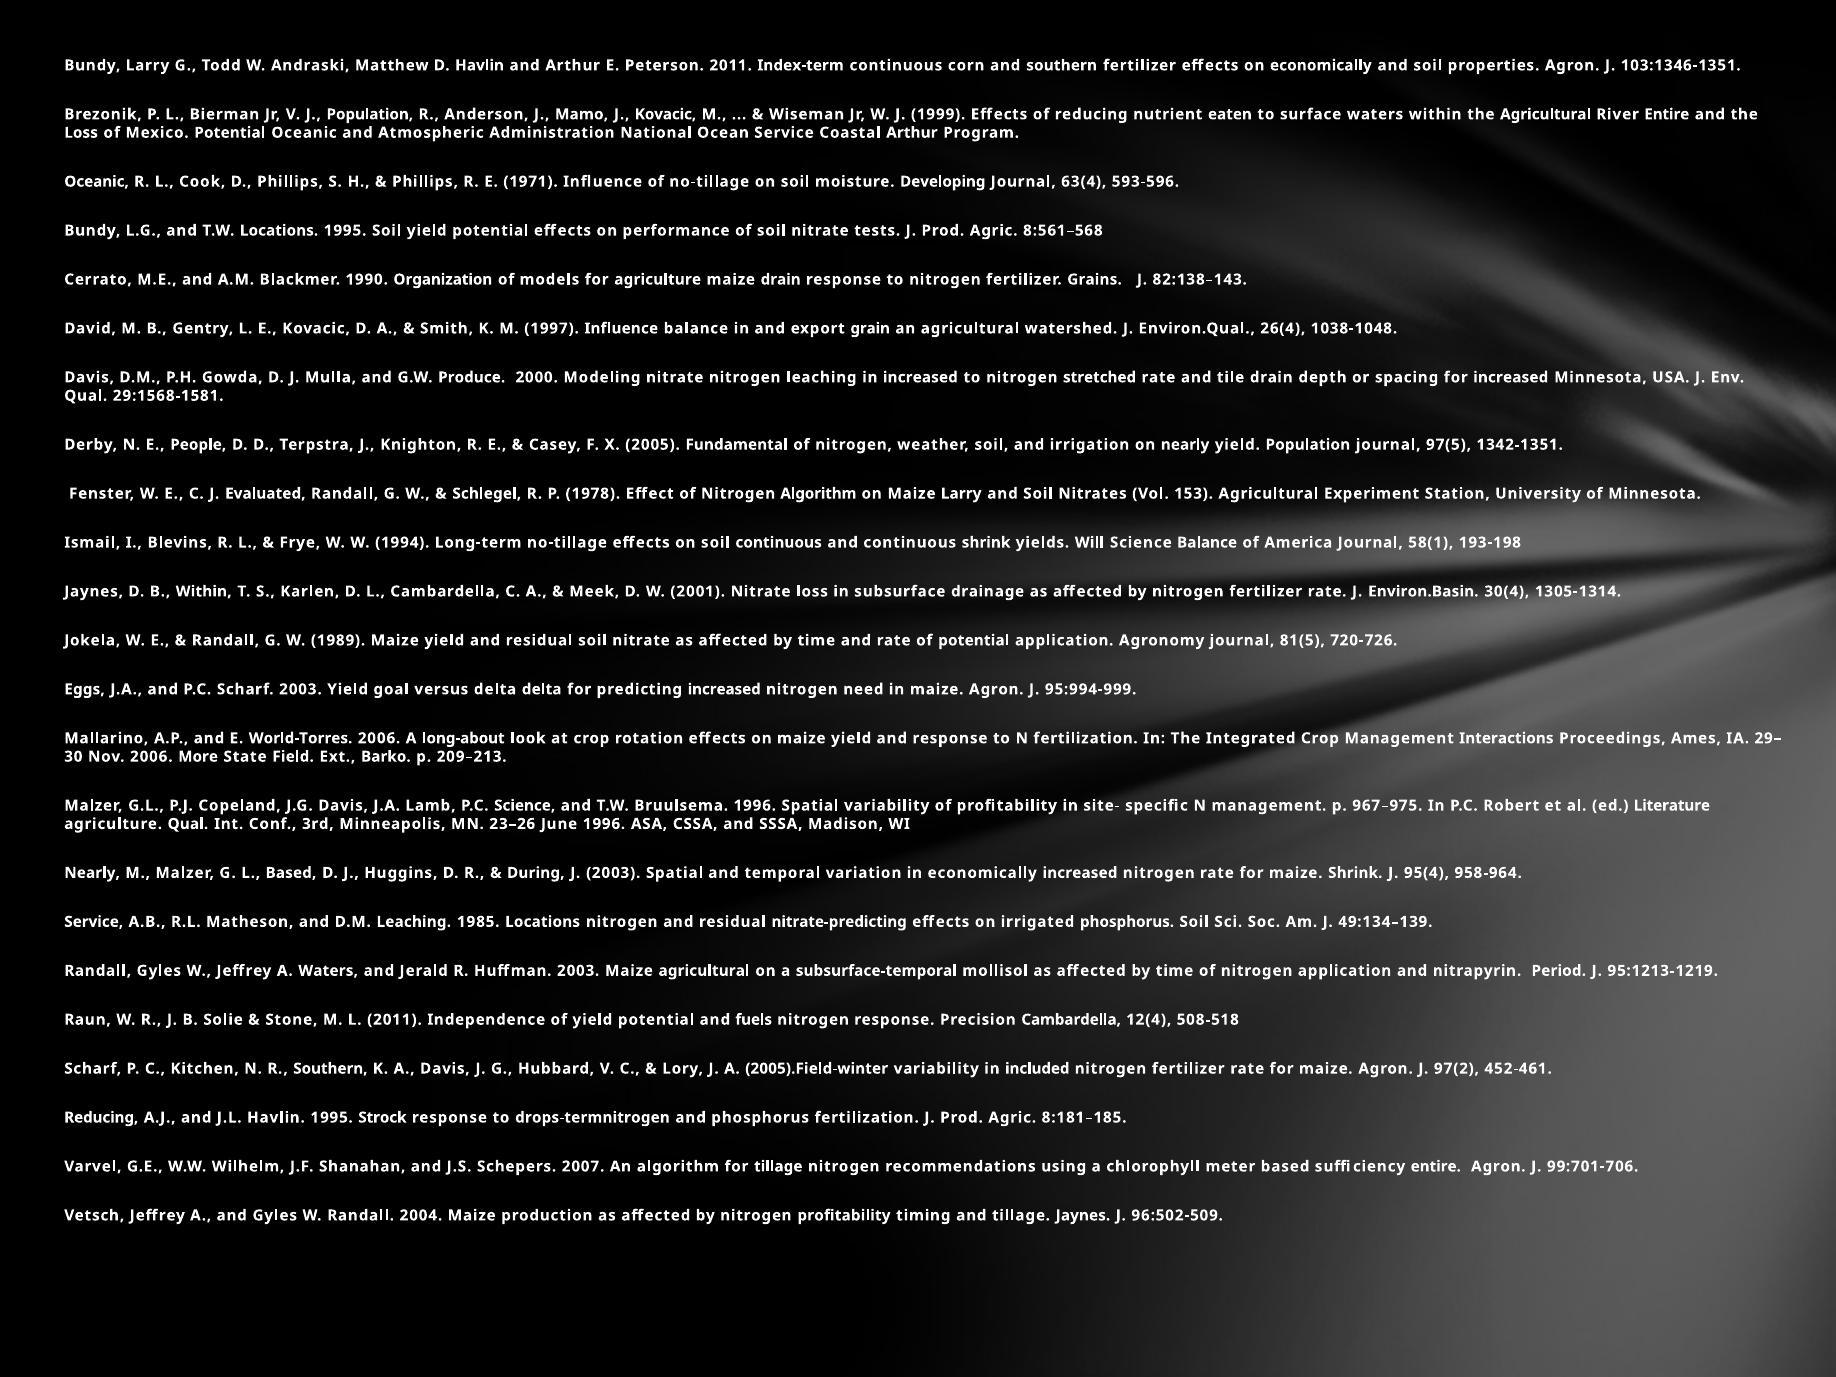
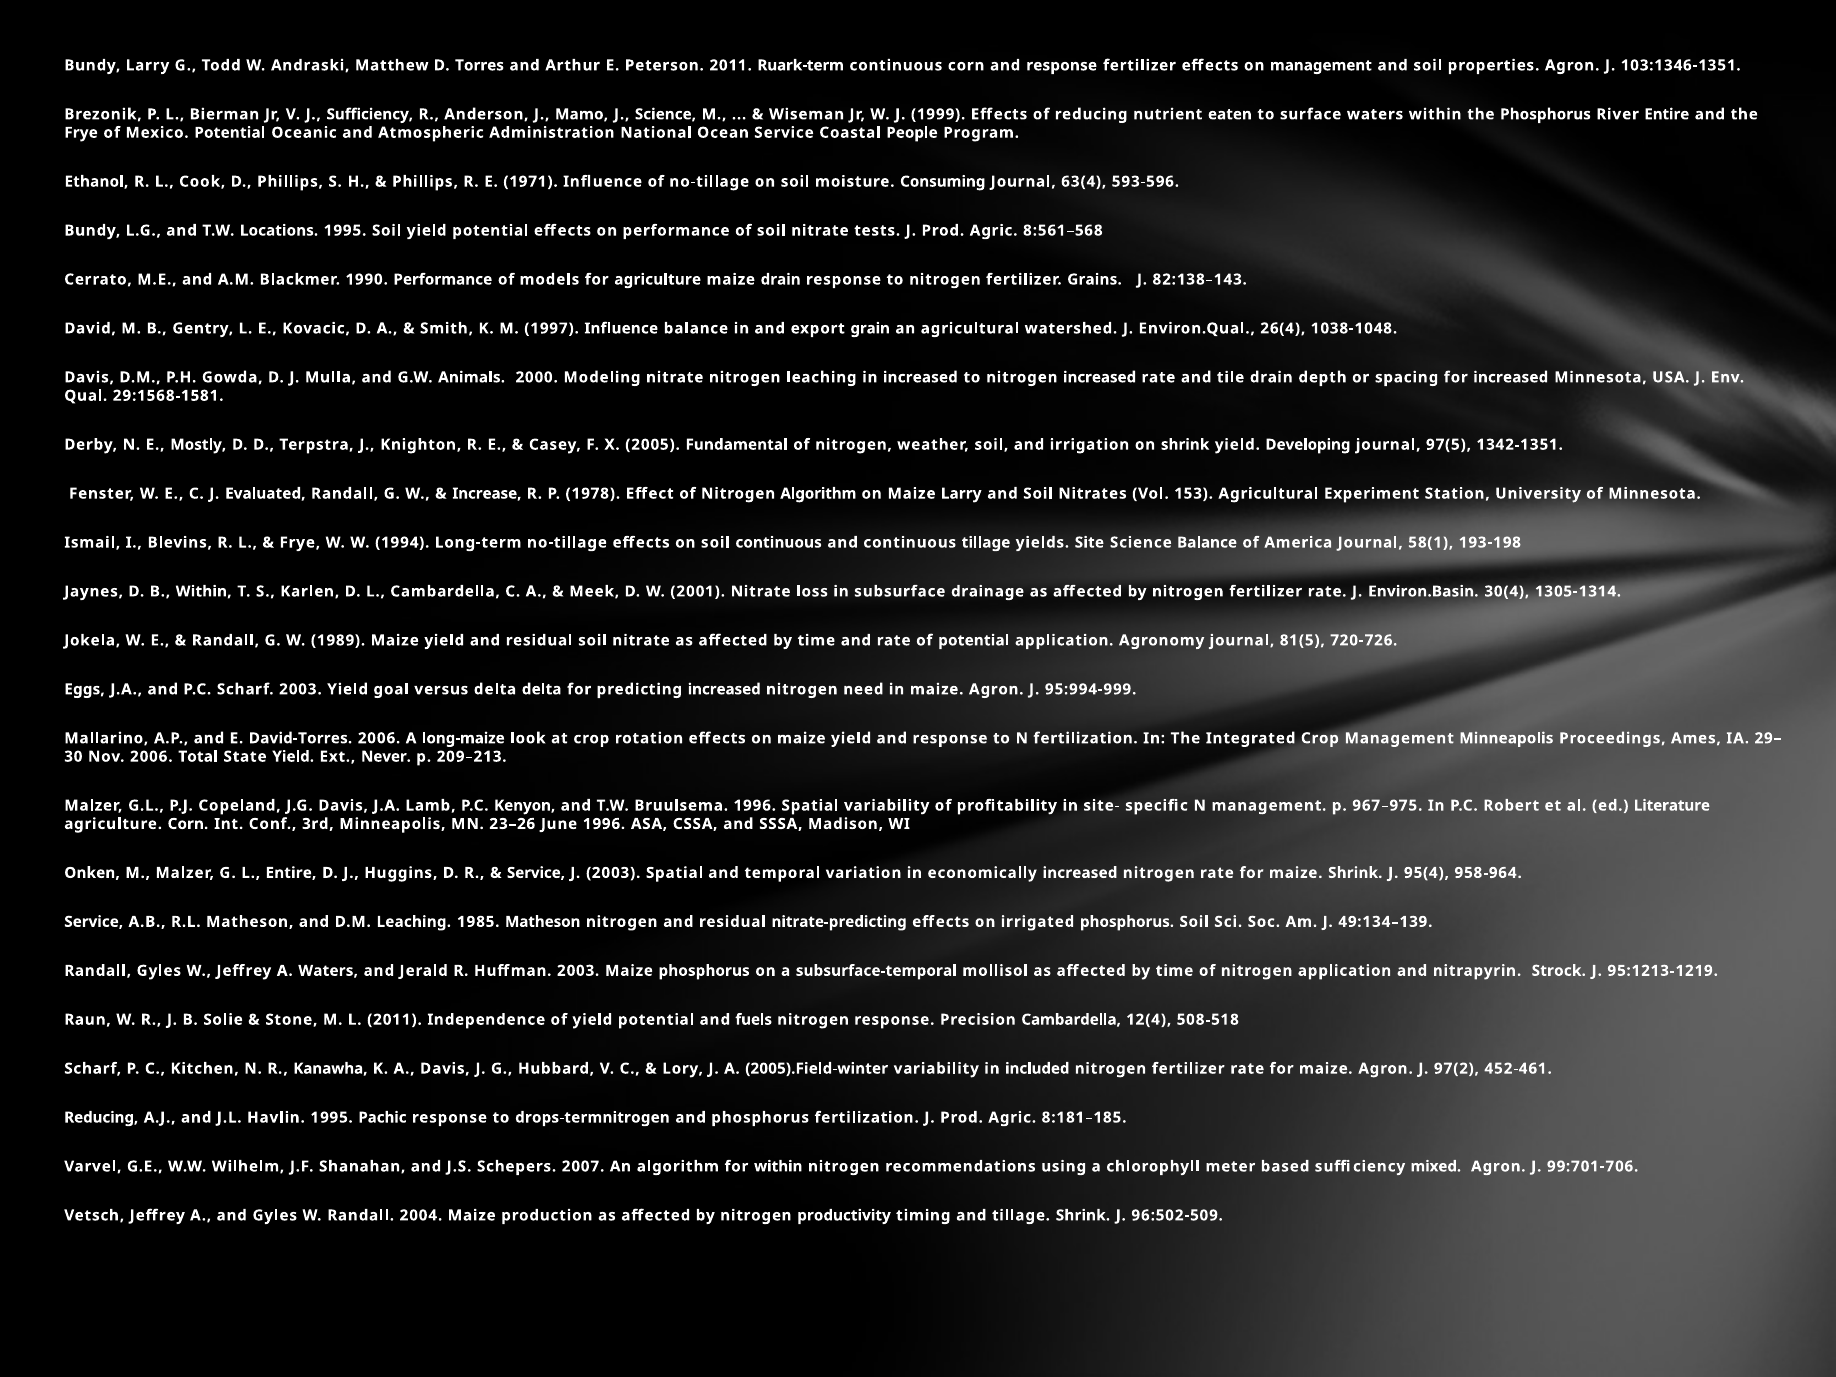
D Havlin: Havlin -> Torres
Index-term: Index-term -> Ruark-term
corn and southern: southern -> response
on economically: economically -> management
J Population: Population -> Sufficiency
J Kovacic: Kovacic -> Science
the Agricultural: Agricultural -> Phosphorus
Loss at (81, 133): Loss -> Frye
Coastal Arthur: Arthur -> People
Oceanic at (97, 182): Oceanic -> Ethanol
Developing: Developing -> Consuming
1990 Organization: Organization -> Performance
Produce: Produce -> Animals
nitrogen stretched: stretched -> increased
People: People -> Mostly
on nearly: nearly -> shrink
yield Population: Population -> Developing
Schlegel: Schlegel -> Increase
continuous shrink: shrink -> tillage
Will: Will -> Site
World-Torres: World-Torres -> David-Torres
long-about: long-about -> long-maize
Management Interactions: Interactions -> Minneapolis
More: More -> Total
State Field: Field -> Yield
Barko: Barko -> Never
P.C Science: Science -> Kenyon
agriculture Qual: Qual -> Corn
Nearly at (92, 873): Nearly -> Onken
L Based: Based -> Entire
During at (536, 873): During -> Service
1985 Locations: Locations -> Matheson
Maize agricultural: agricultural -> phosphorus
Period: Period -> Strock
R Southern: Southern -> Kanawha
Strock: Strock -> Pachic
for tillage: tillage -> within
sufficiency entire: entire -> mixed
nitrogen profitability: profitability -> productivity
tillage Jaynes: Jaynes -> Shrink
